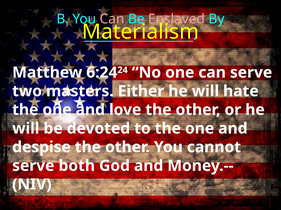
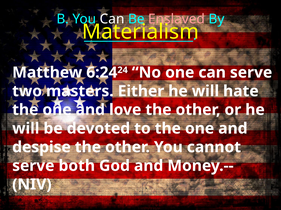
Can at (112, 19) colour: pink -> white
